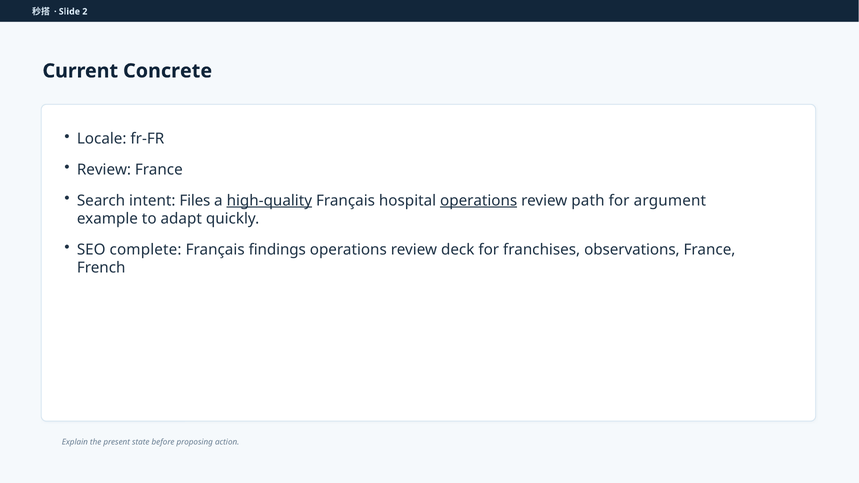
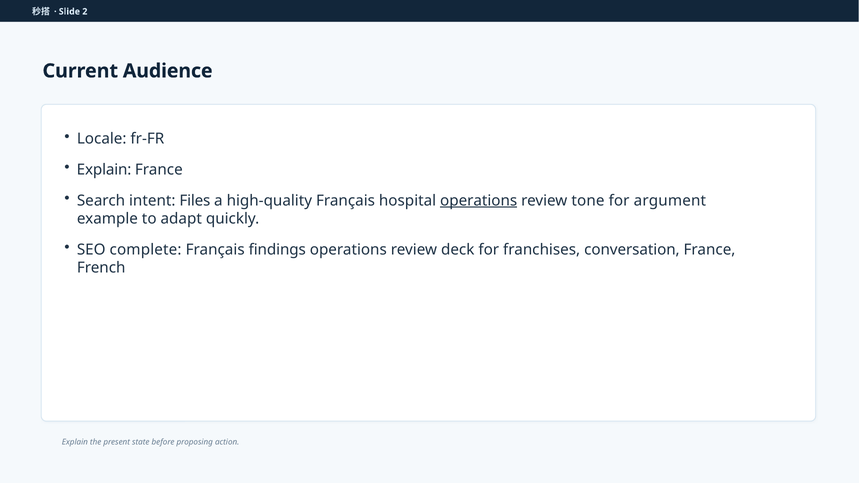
Concrete: Concrete -> Audience
Review at (104, 170): Review -> Explain
high-quality underline: present -> none
path: path -> tone
observations: observations -> conversation
